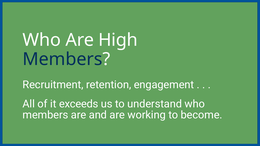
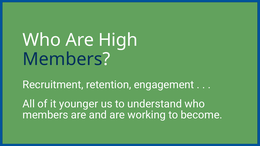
exceeds: exceeds -> younger
